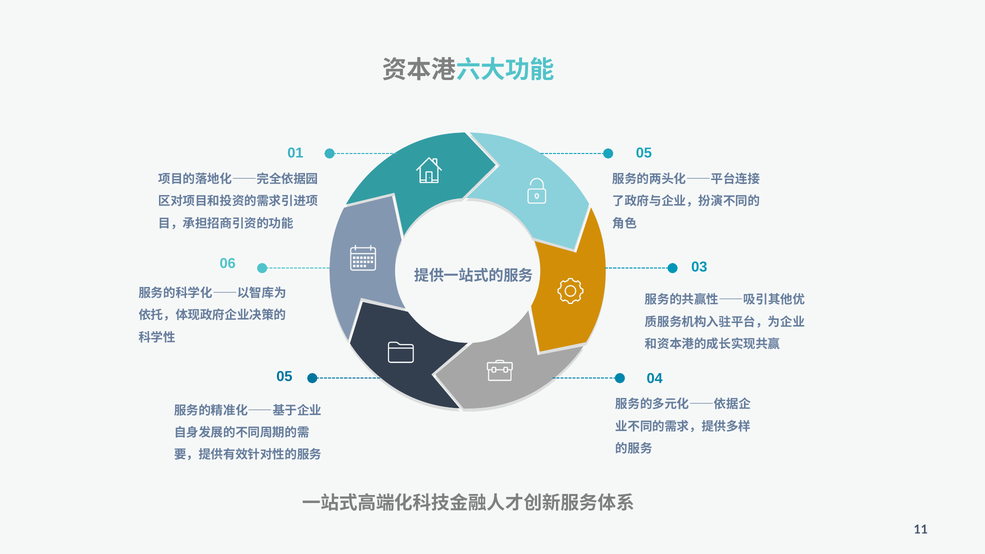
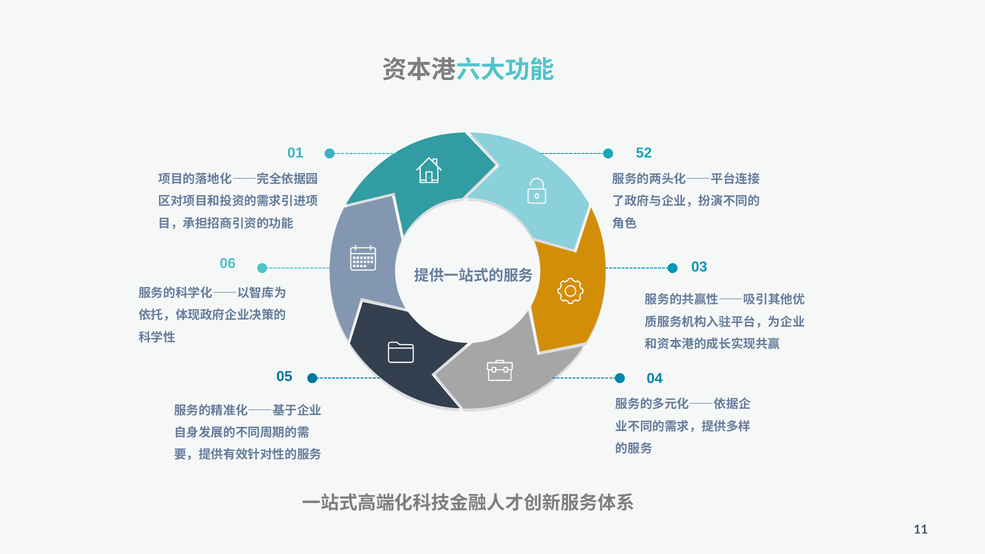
01 05: 05 -> 52
